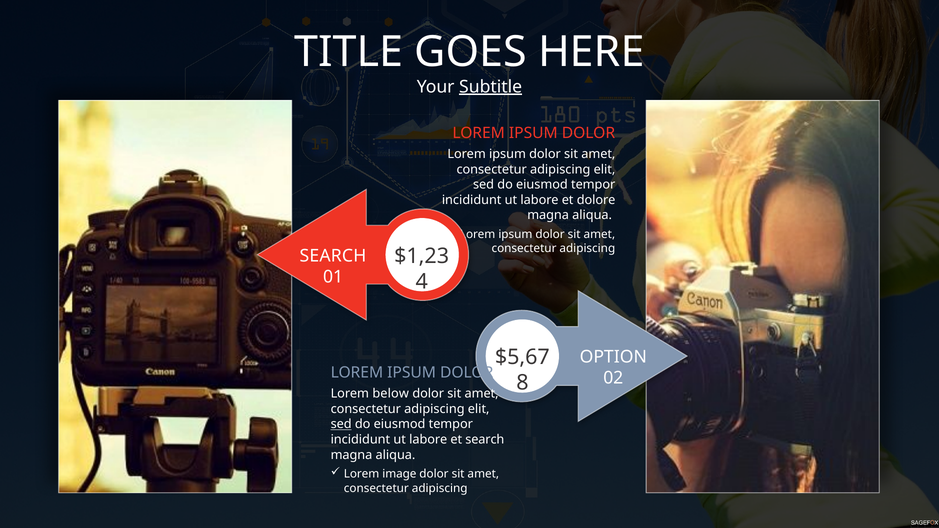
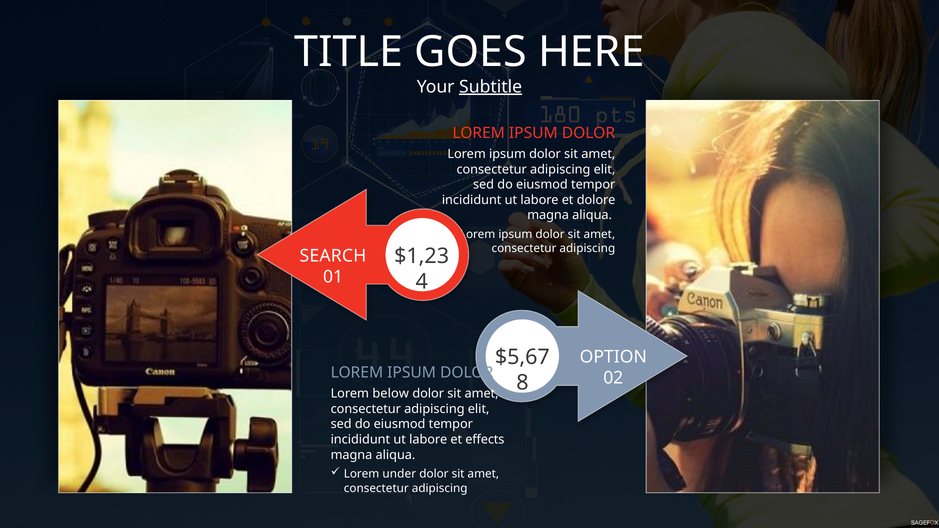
sed at (341, 424) underline: present -> none
et search: search -> effects
image: image -> under
